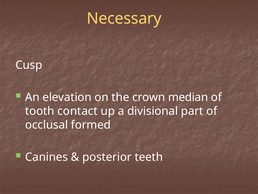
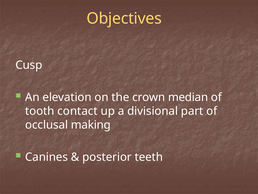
Necessary: Necessary -> Objectives
formed: formed -> making
